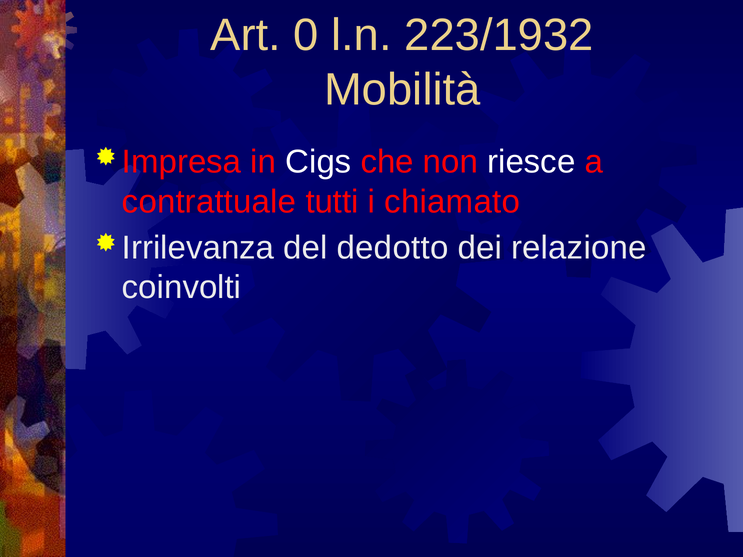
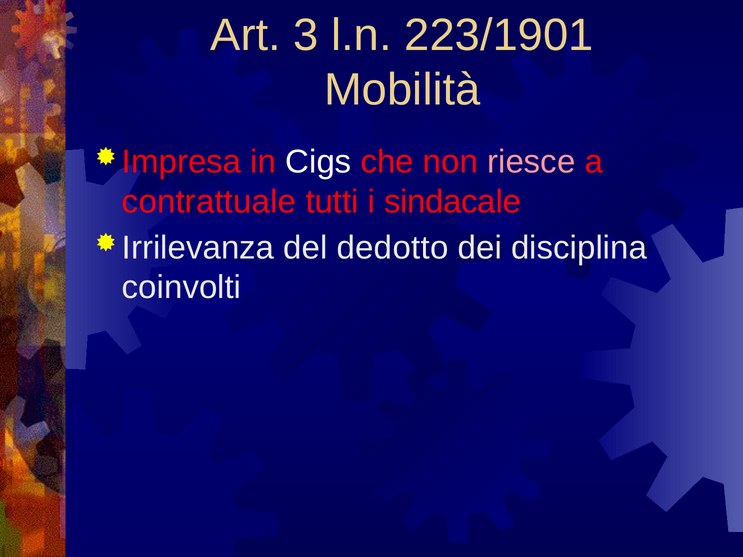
0: 0 -> 3
223/1932: 223/1932 -> 223/1901
riesce colour: white -> pink
chiamato: chiamato -> sindacale
relazione: relazione -> disciplina
